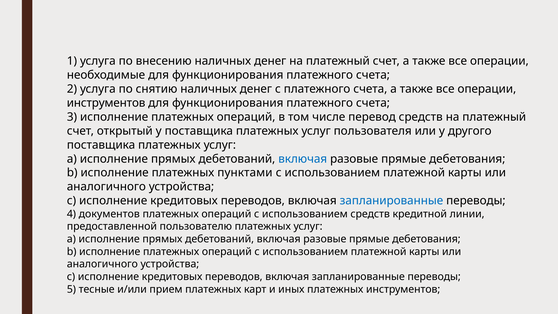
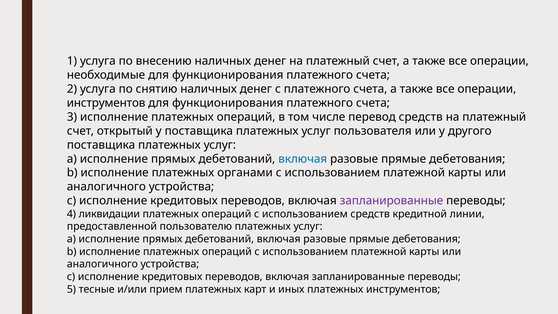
пунктами: пунктами -> органами
запланированные at (391, 201) colour: blue -> purple
документов: документов -> ликвидации
